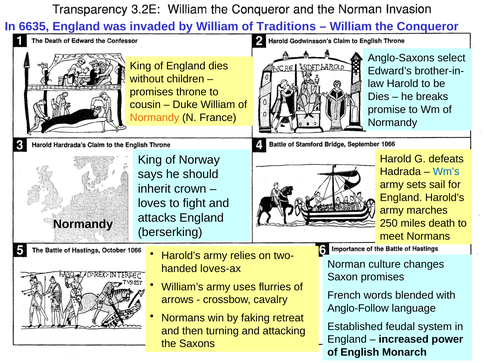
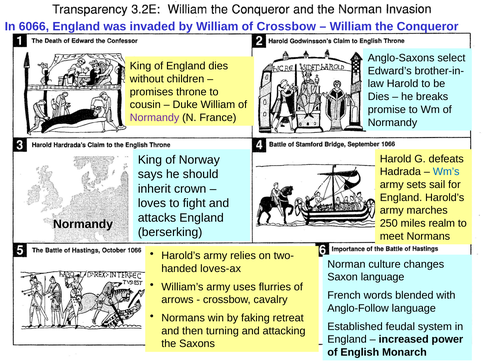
6635: 6635 -> 6066
of Traditions: Traditions -> Crossbow
Normandy at (155, 118) colour: orange -> purple
death: death -> realm
Saxon promises: promises -> language
